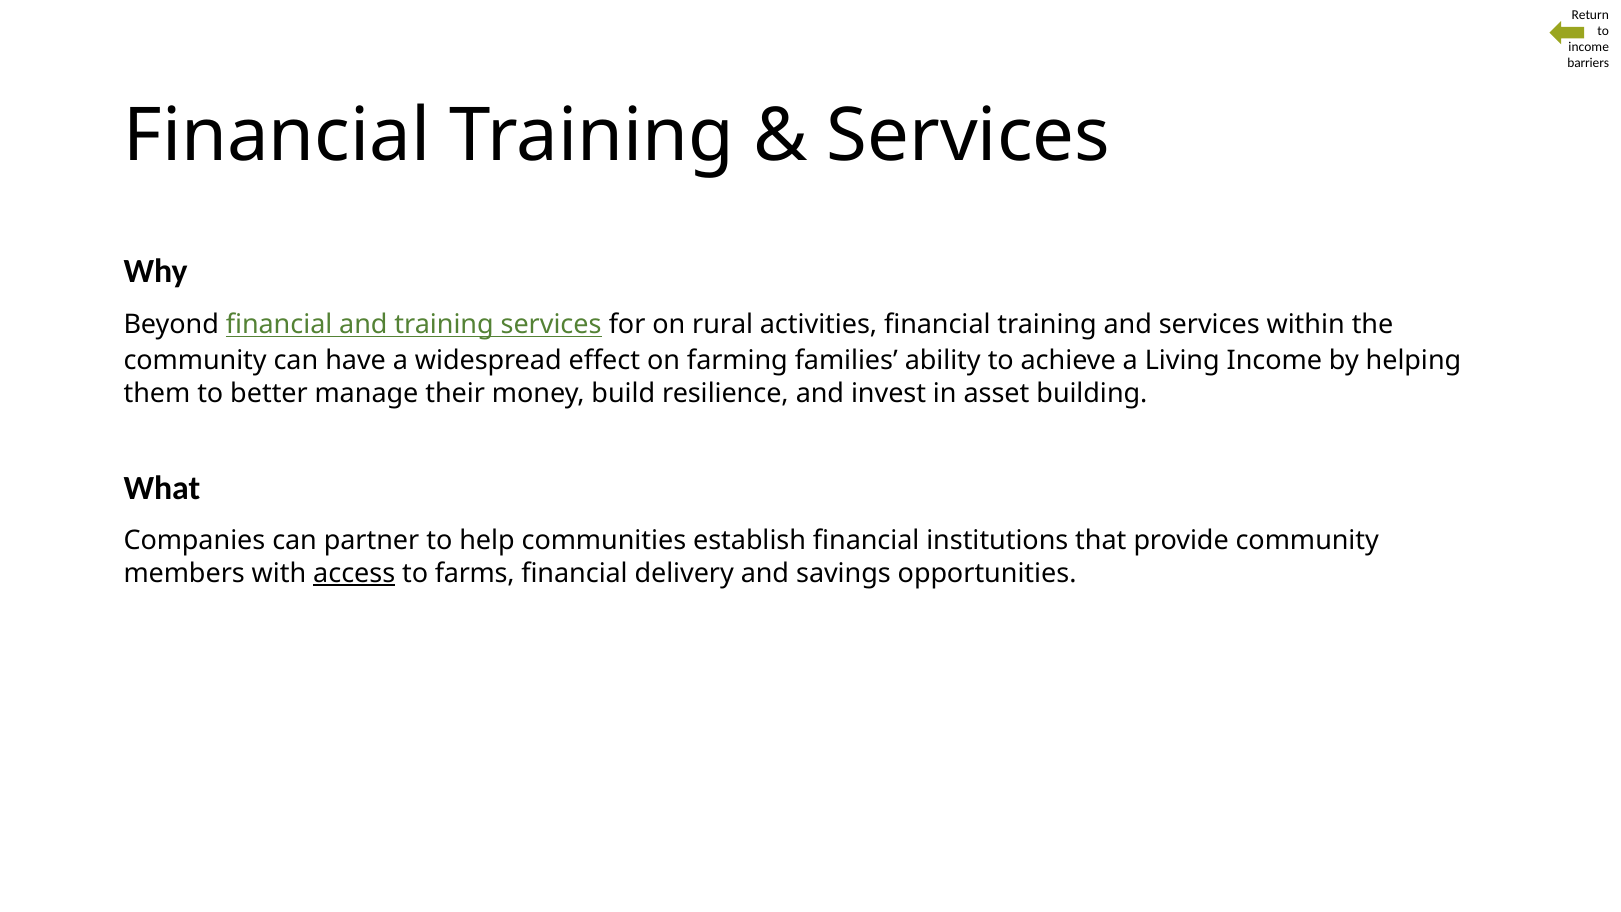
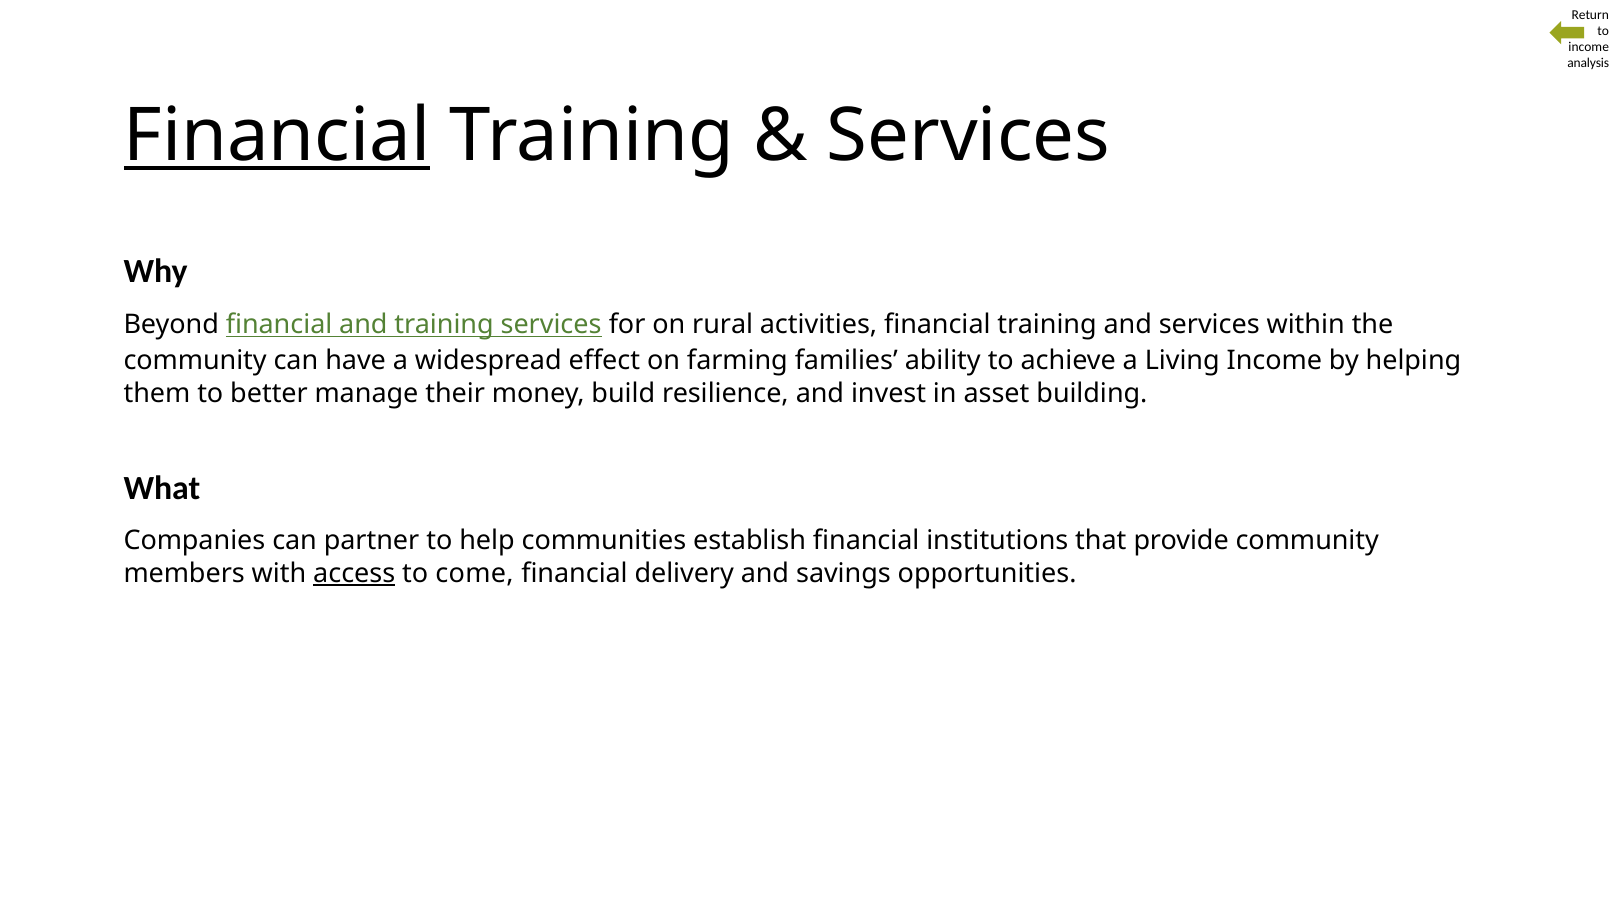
barriers: barriers -> analysis
Financial at (277, 136) underline: none -> present
farms: farms -> come
